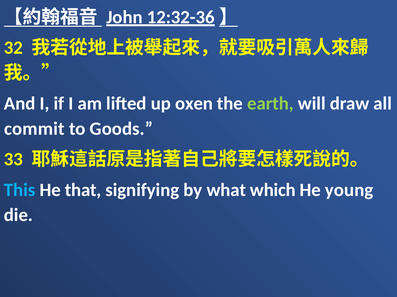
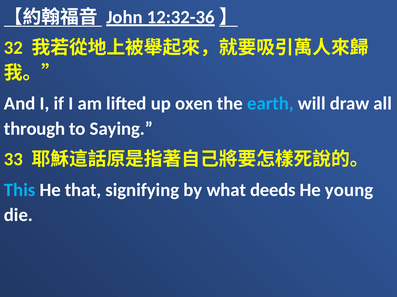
earth colour: light green -> light blue
commit: commit -> through
Goods: Goods -> Saying
which: which -> deeds
